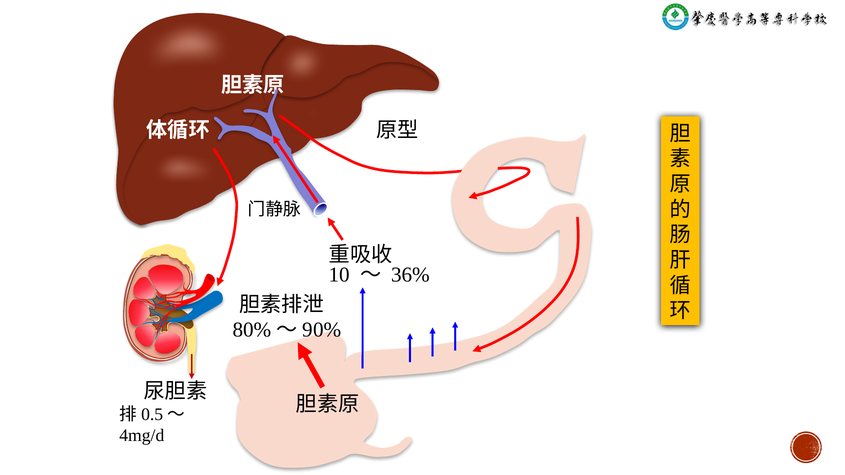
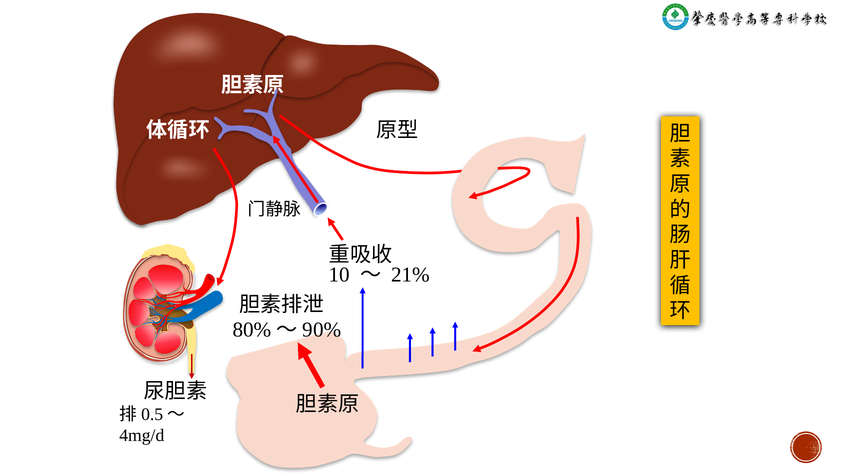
36%: 36% -> 21%
